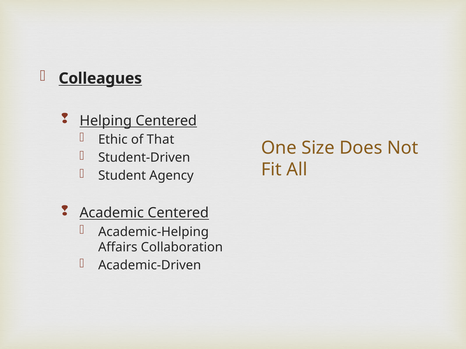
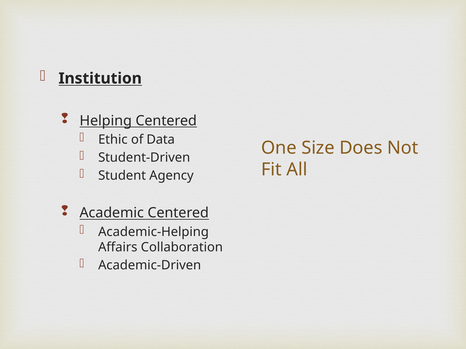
Colleagues: Colleagues -> Institution
That: That -> Data
